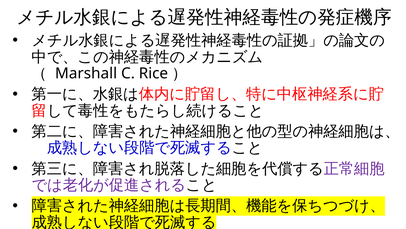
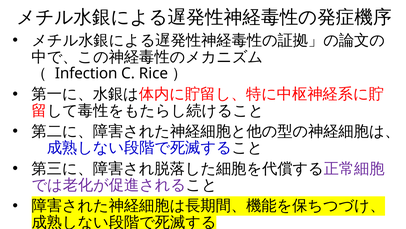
Marshall: Marshall -> Infection
